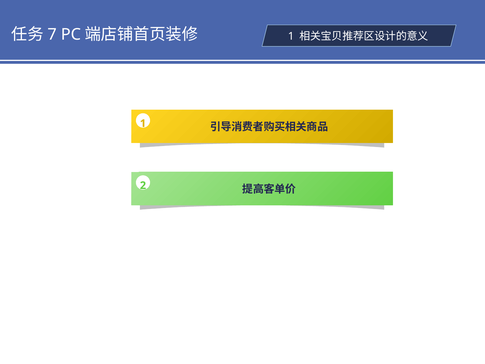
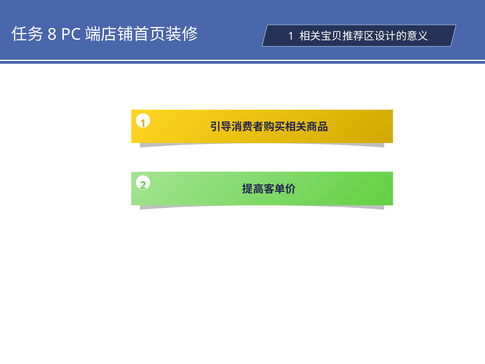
7: 7 -> 8
